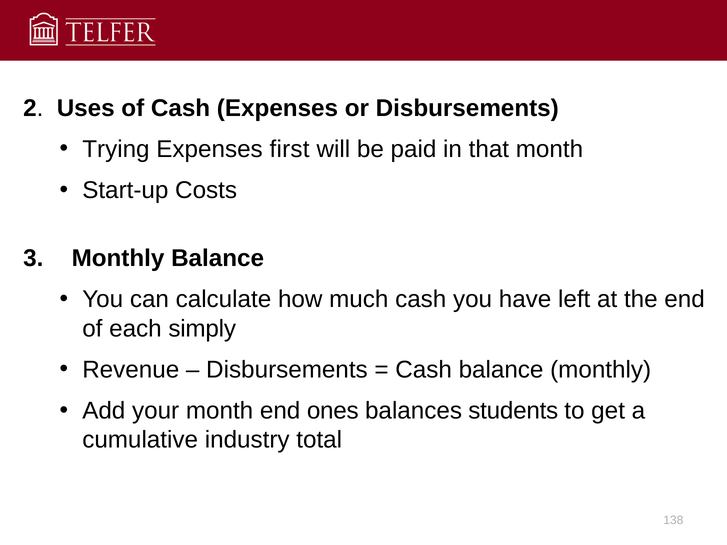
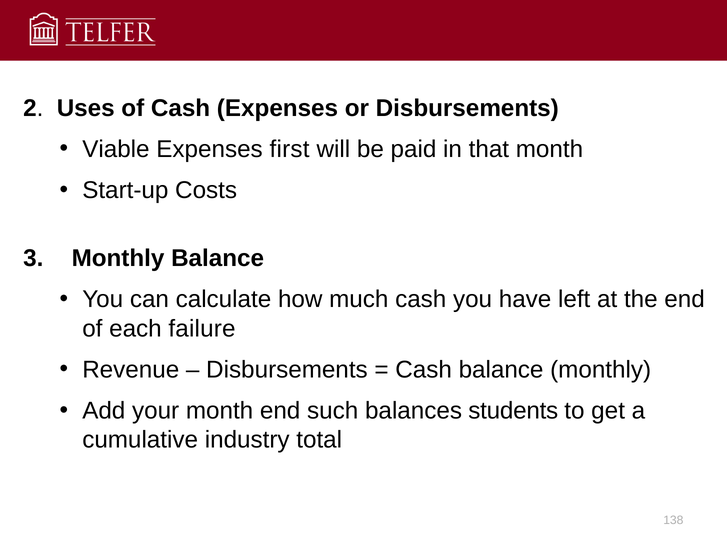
Trying: Trying -> Viable
simply: simply -> failure
ones: ones -> such
